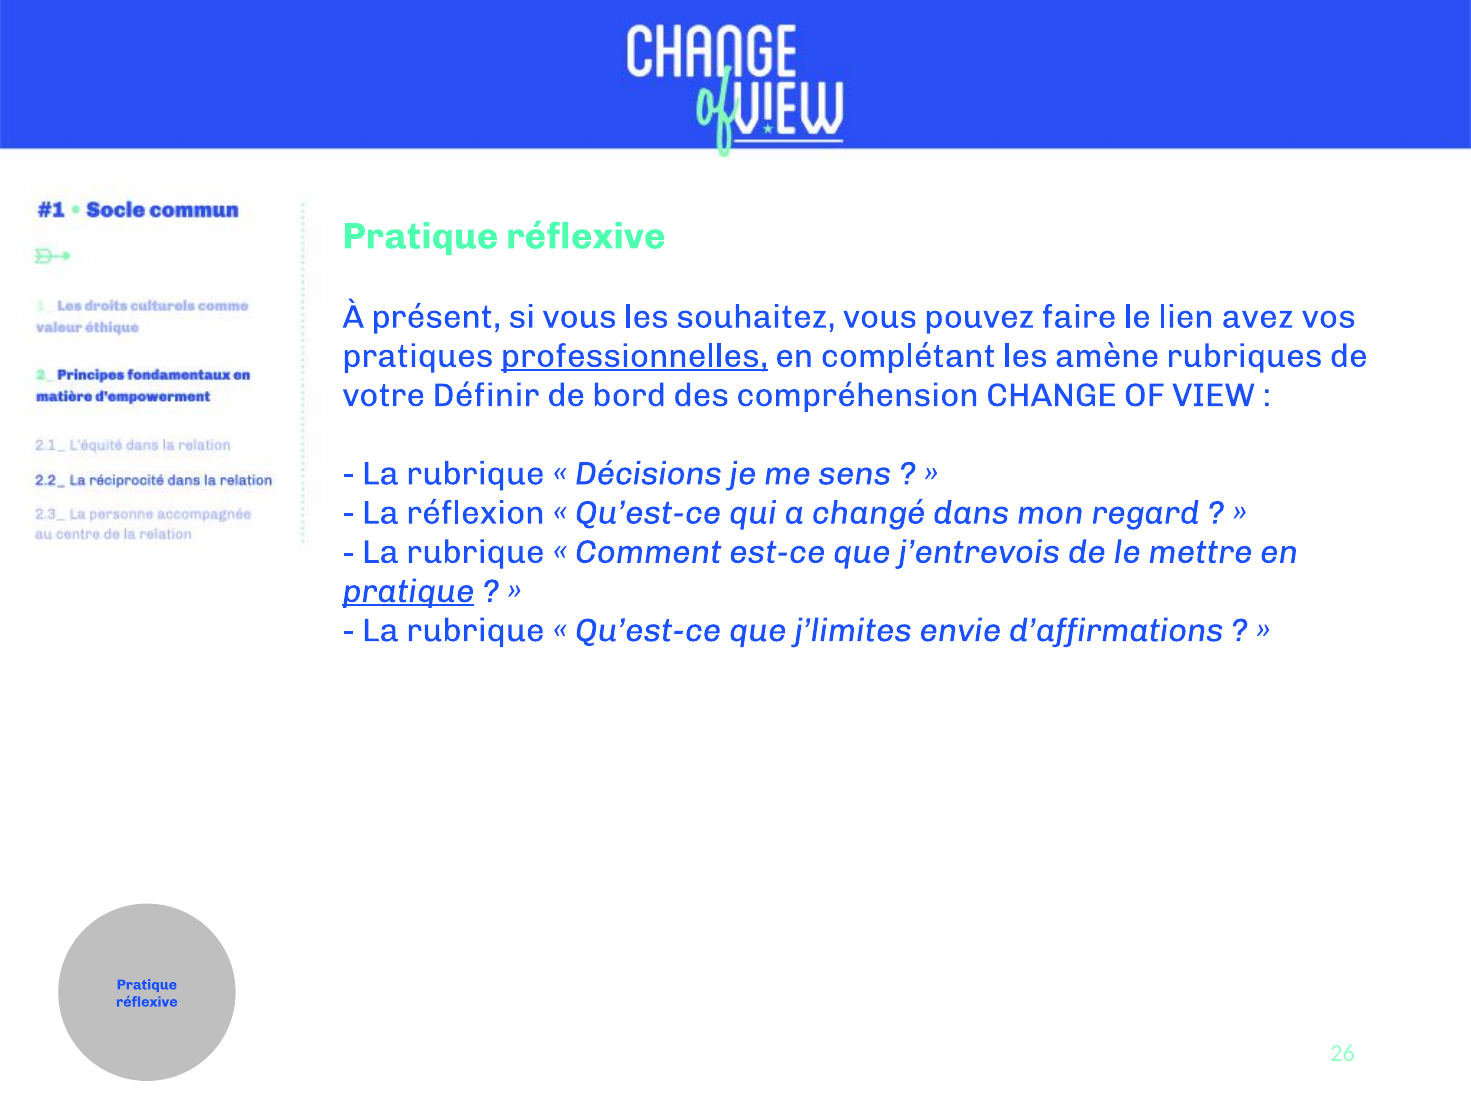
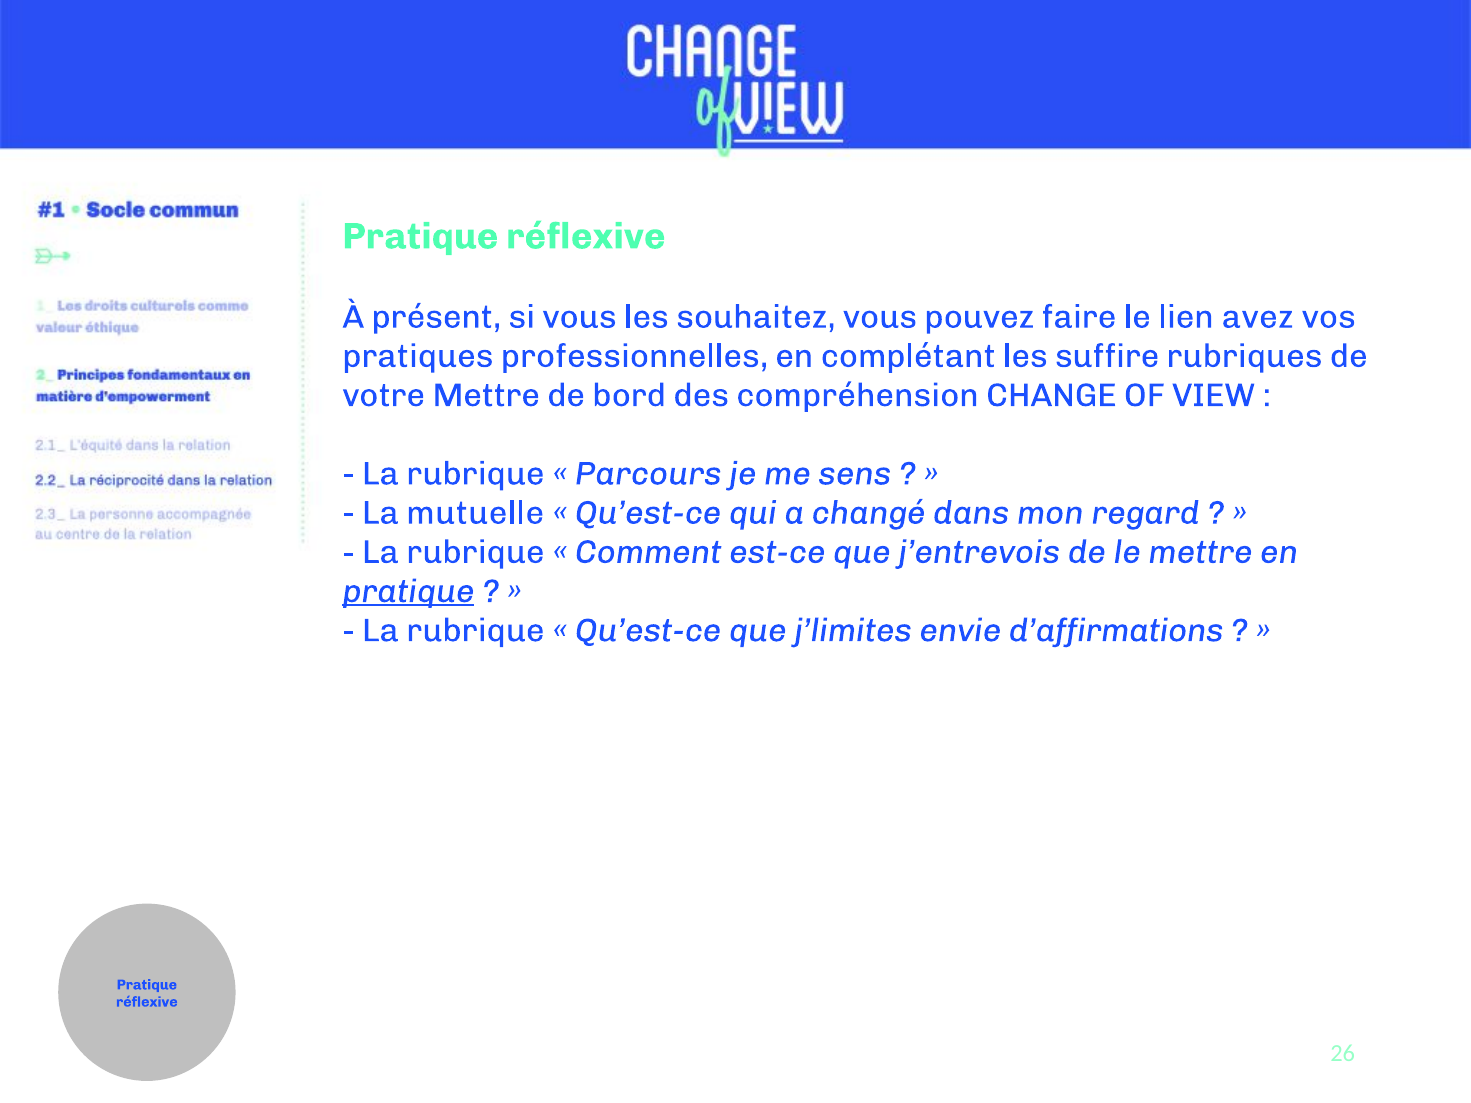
professionnelles underline: present -> none
amène: amène -> suffire
votre Définir: Définir -> Mettre
Décisions: Décisions -> Parcours
réflexion: réflexion -> mutuelle
